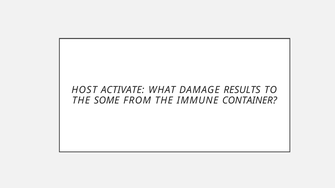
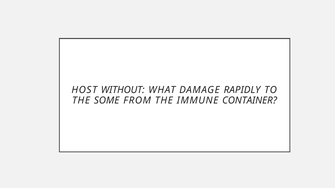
ACTIVATE: ACTIVATE -> WITHOUT
RESULTS: RESULTS -> RAPIDLY
